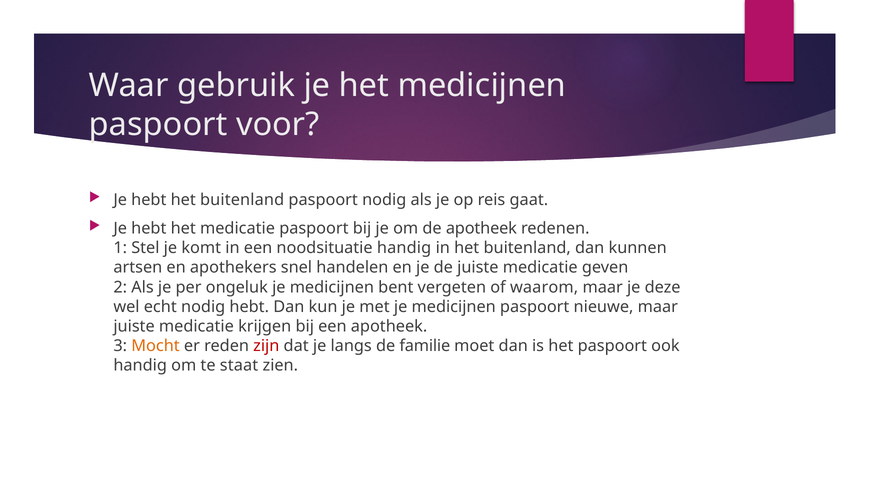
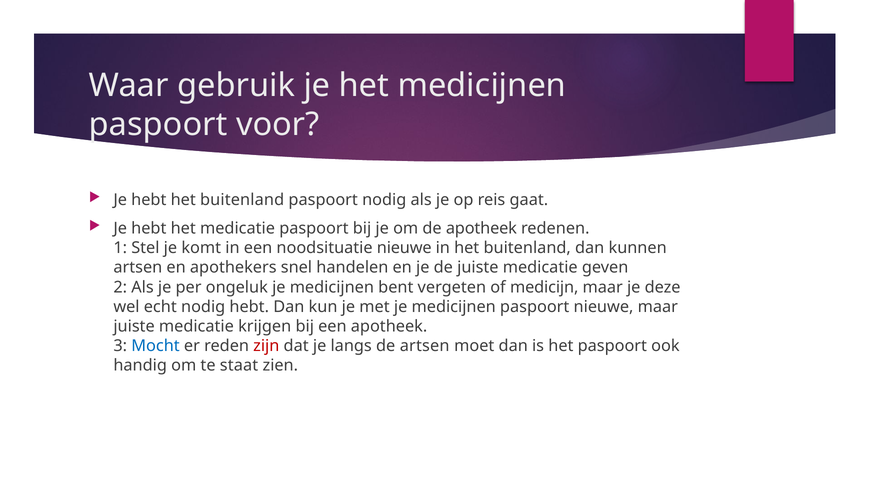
noodsituatie handig: handig -> nieuwe
waarom: waarom -> medicijn
Mocht colour: orange -> blue
de familie: familie -> artsen
